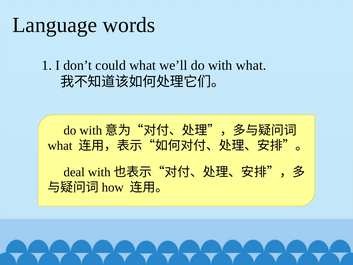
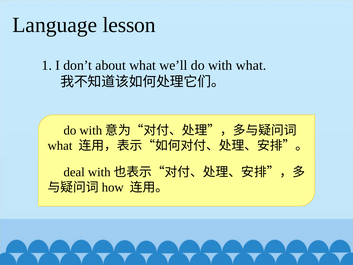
words: words -> lesson
could: could -> about
